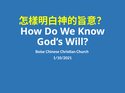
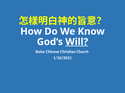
Will underline: none -> present
